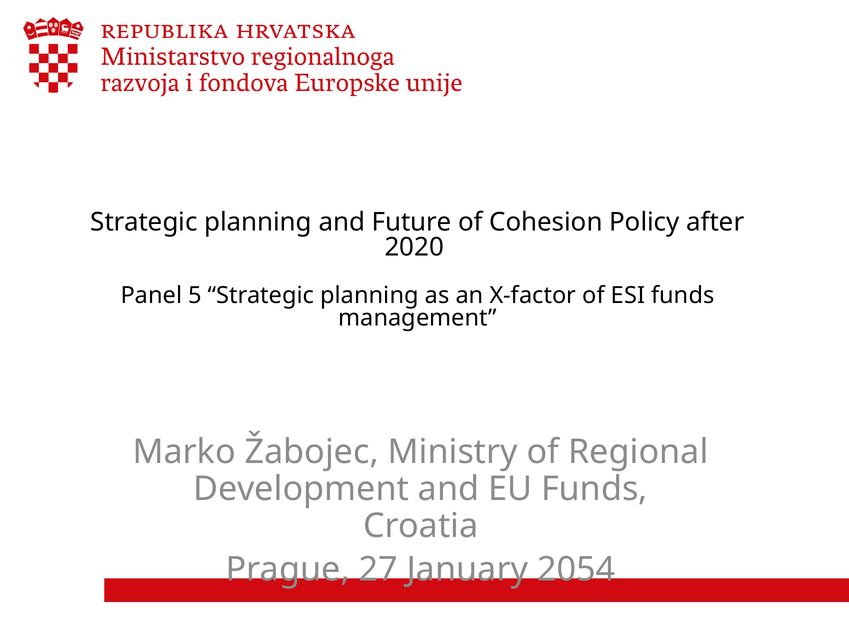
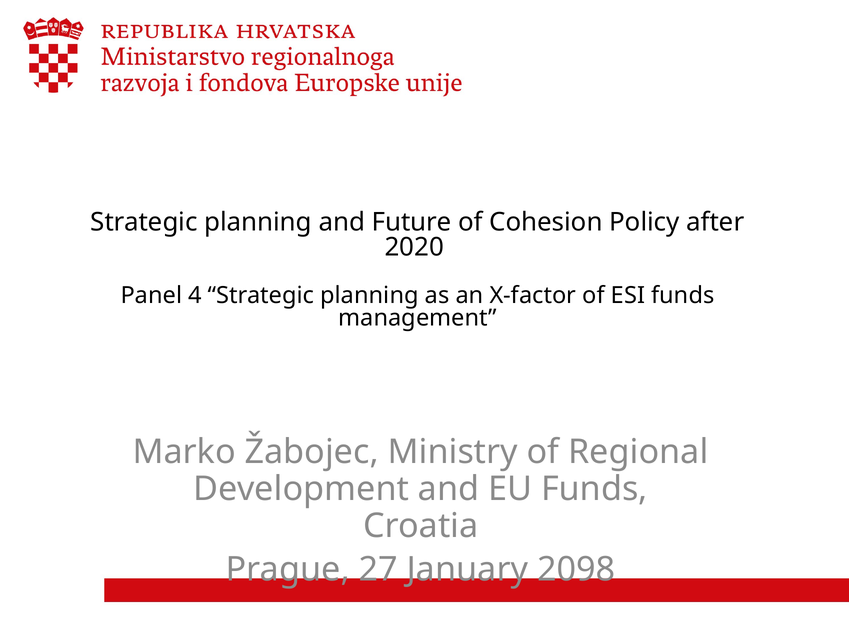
5: 5 -> 4
2054: 2054 -> 2098
